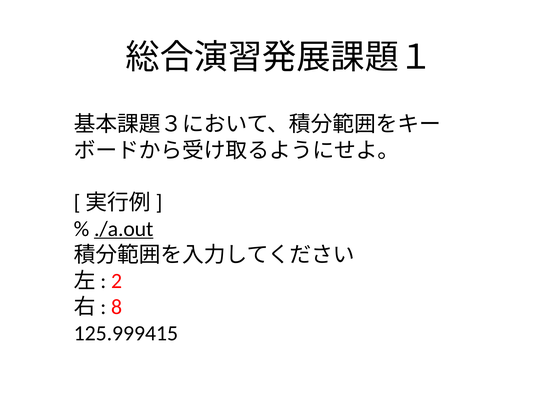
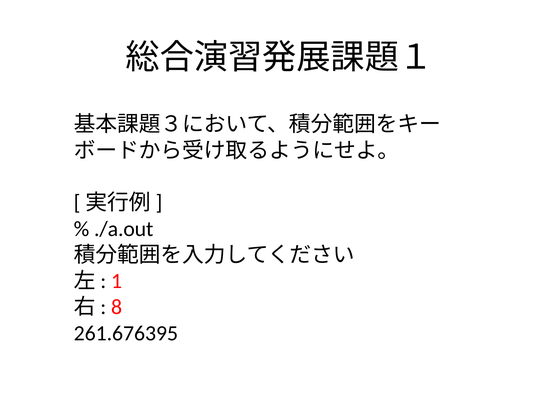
./a.out underline: present -> none
2: 2 -> 1
125.999415: 125.999415 -> 261.676395
